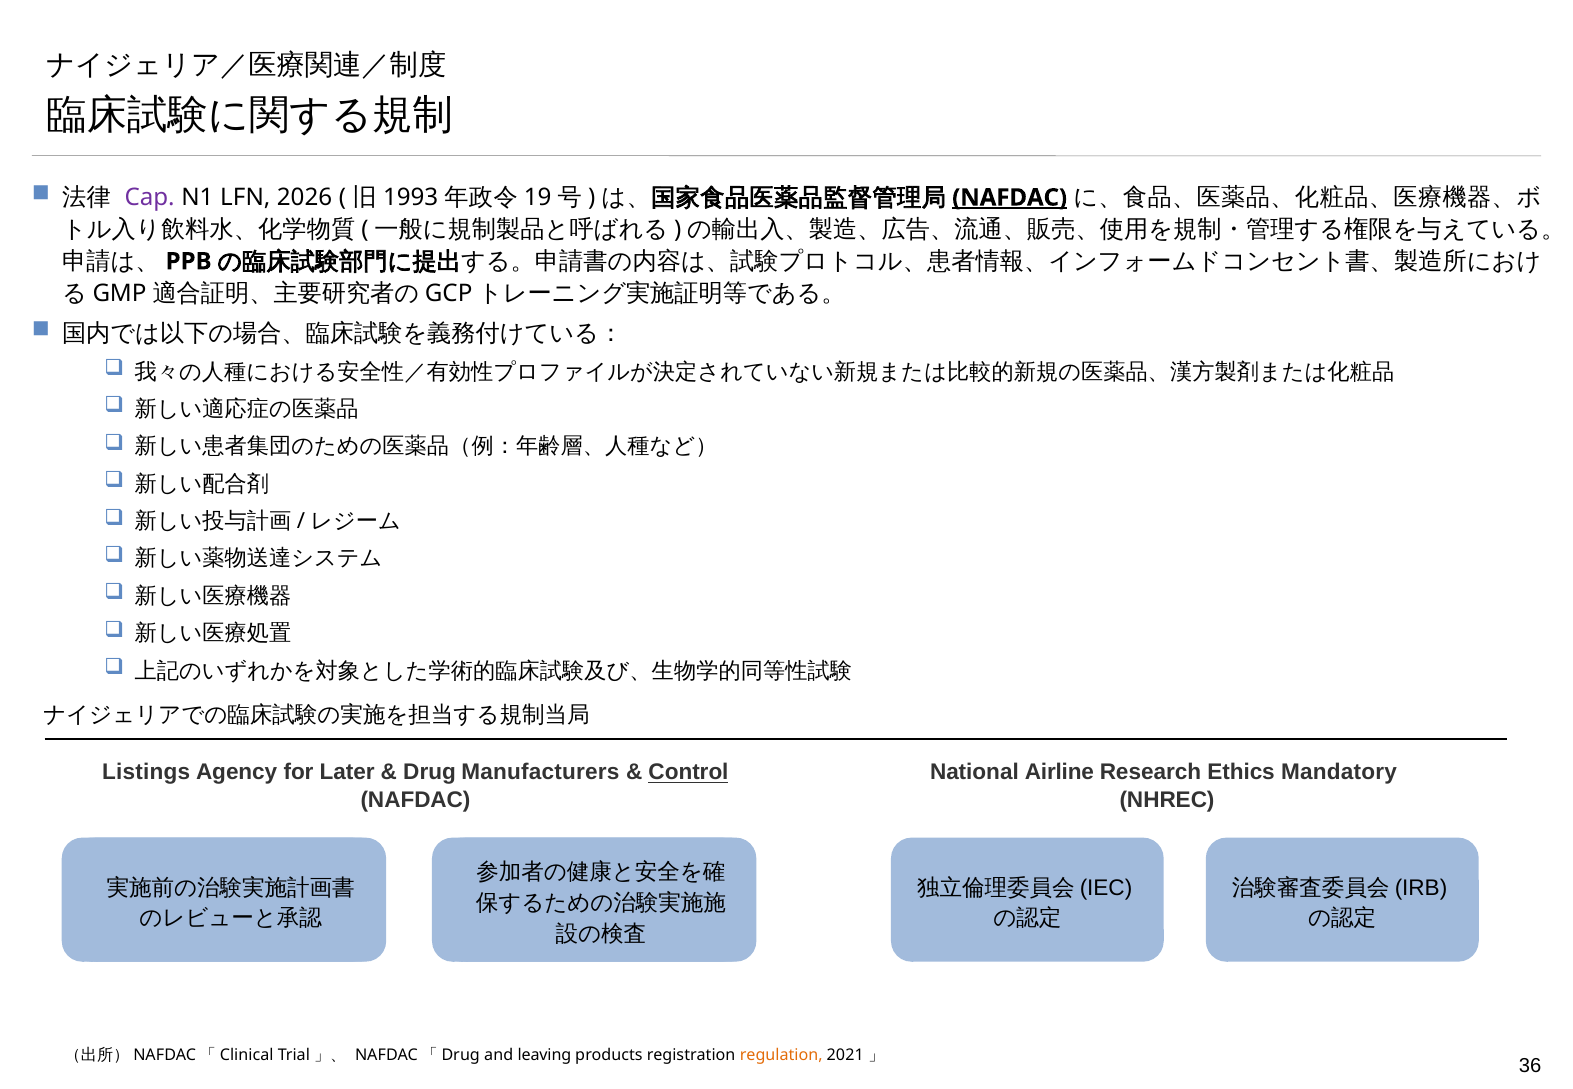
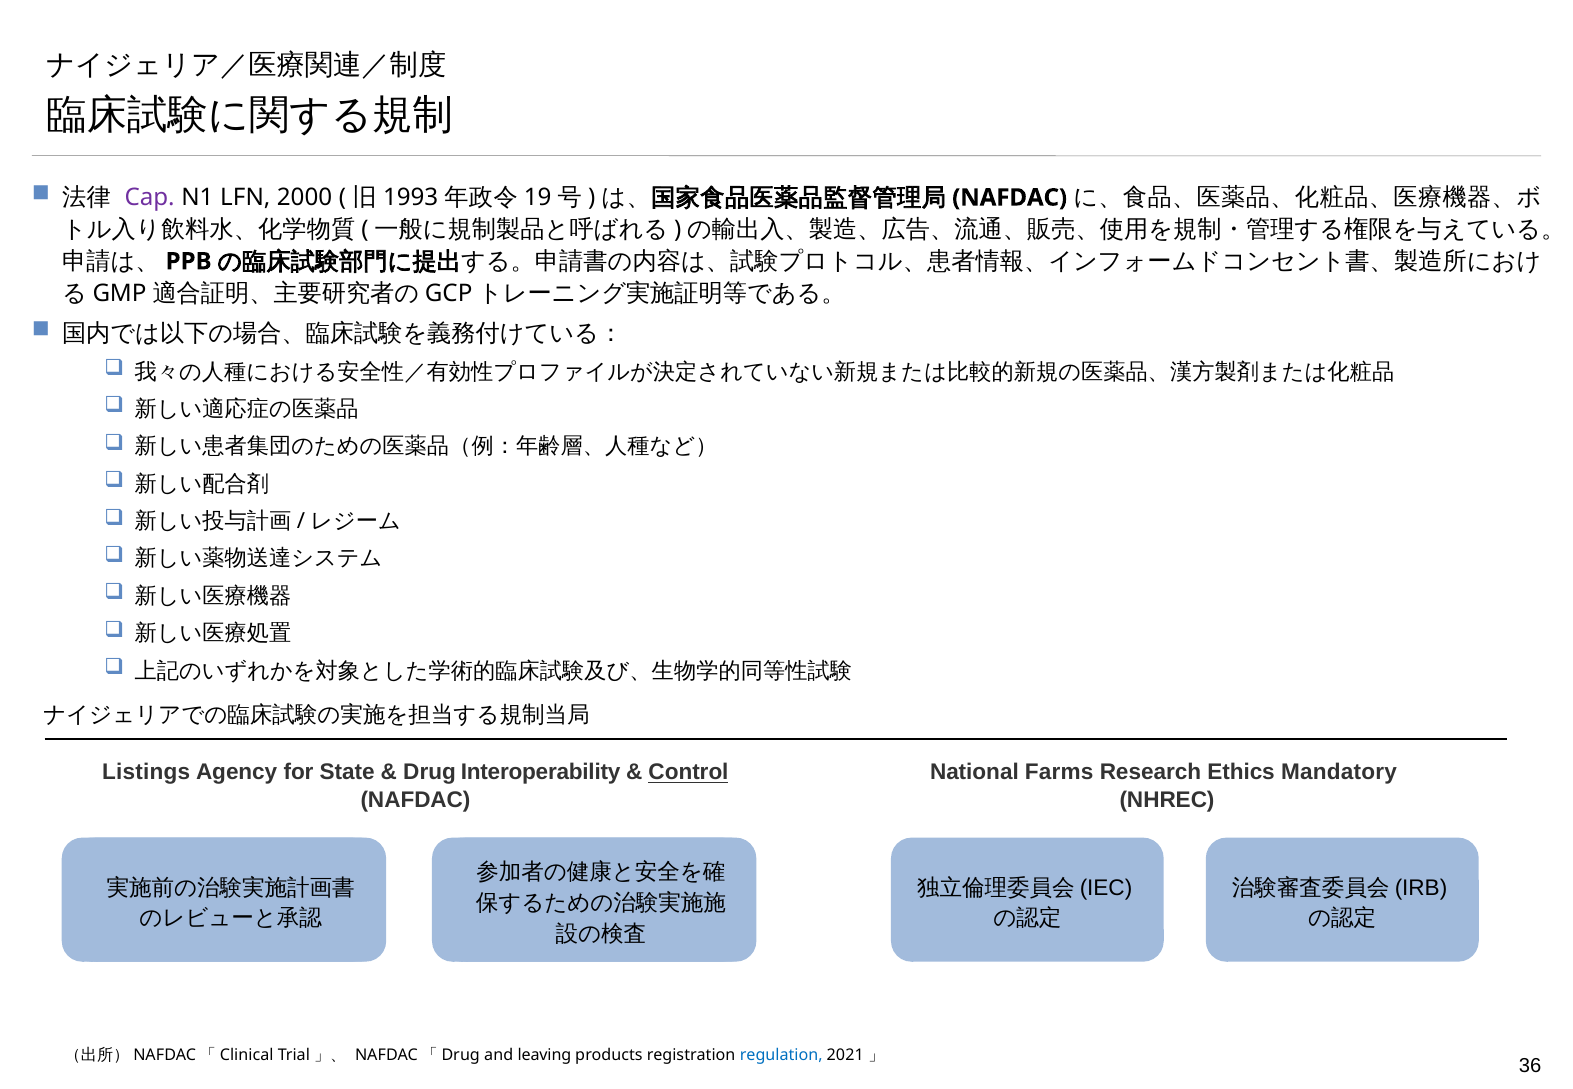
2026: 2026 -> 2000
NAFDAC at (1010, 198) underline: present -> none
Later: Later -> State
Manufacturers: Manufacturers -> Interoperability
Airline: Airline -> Farms
regulation colour: orange -> blue
